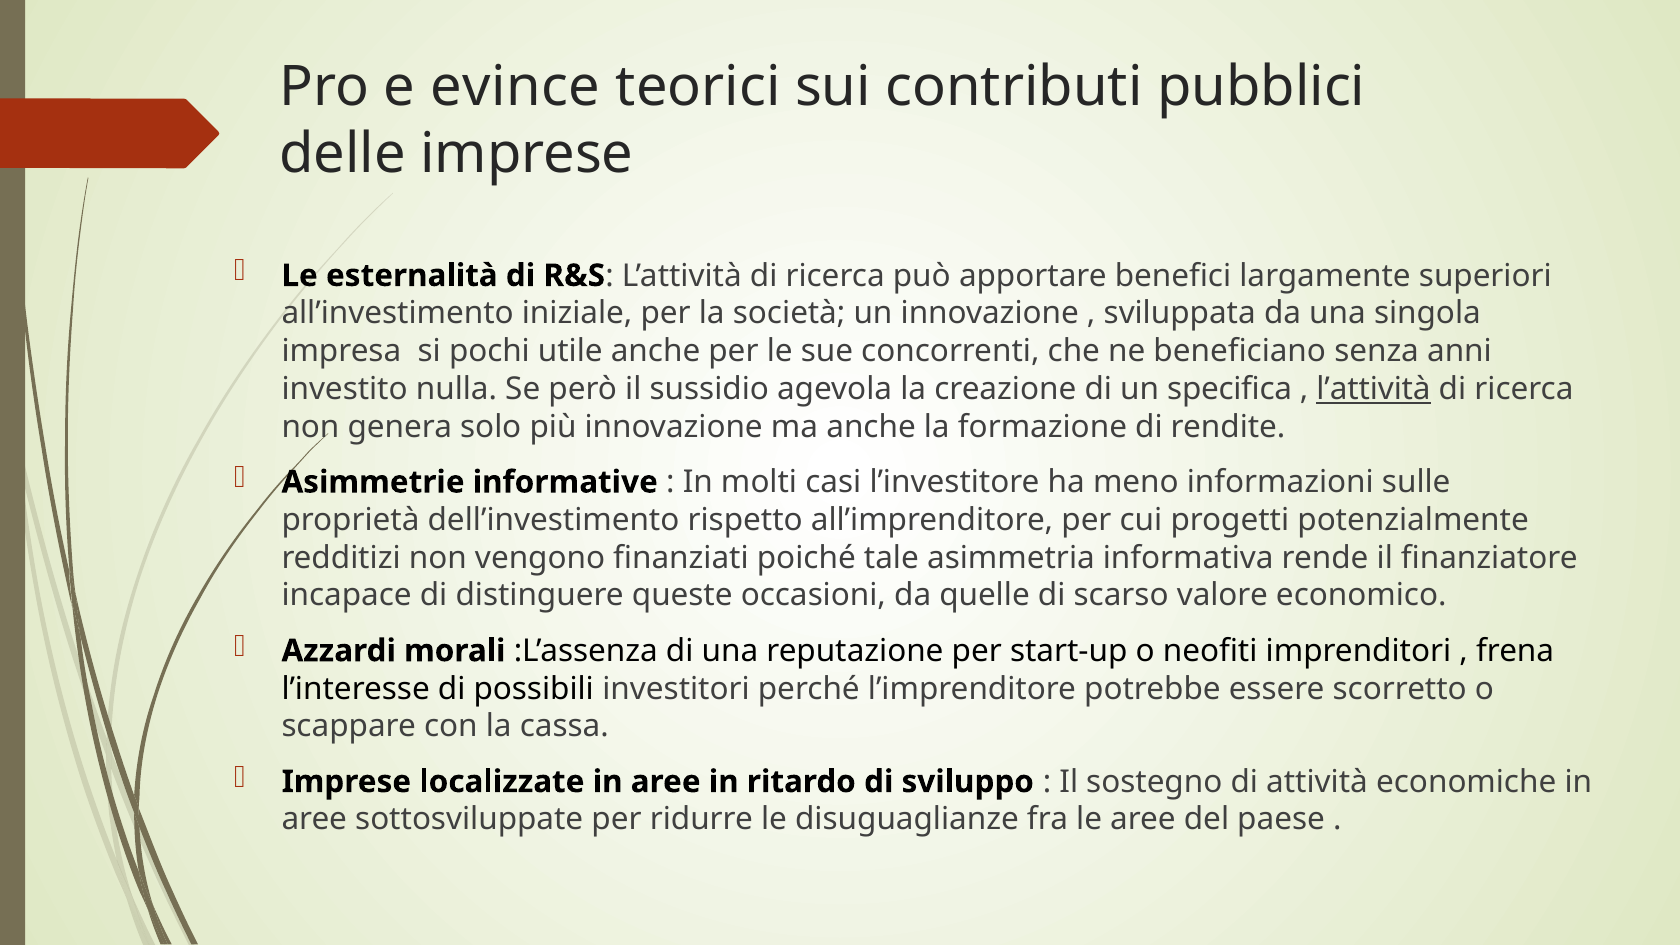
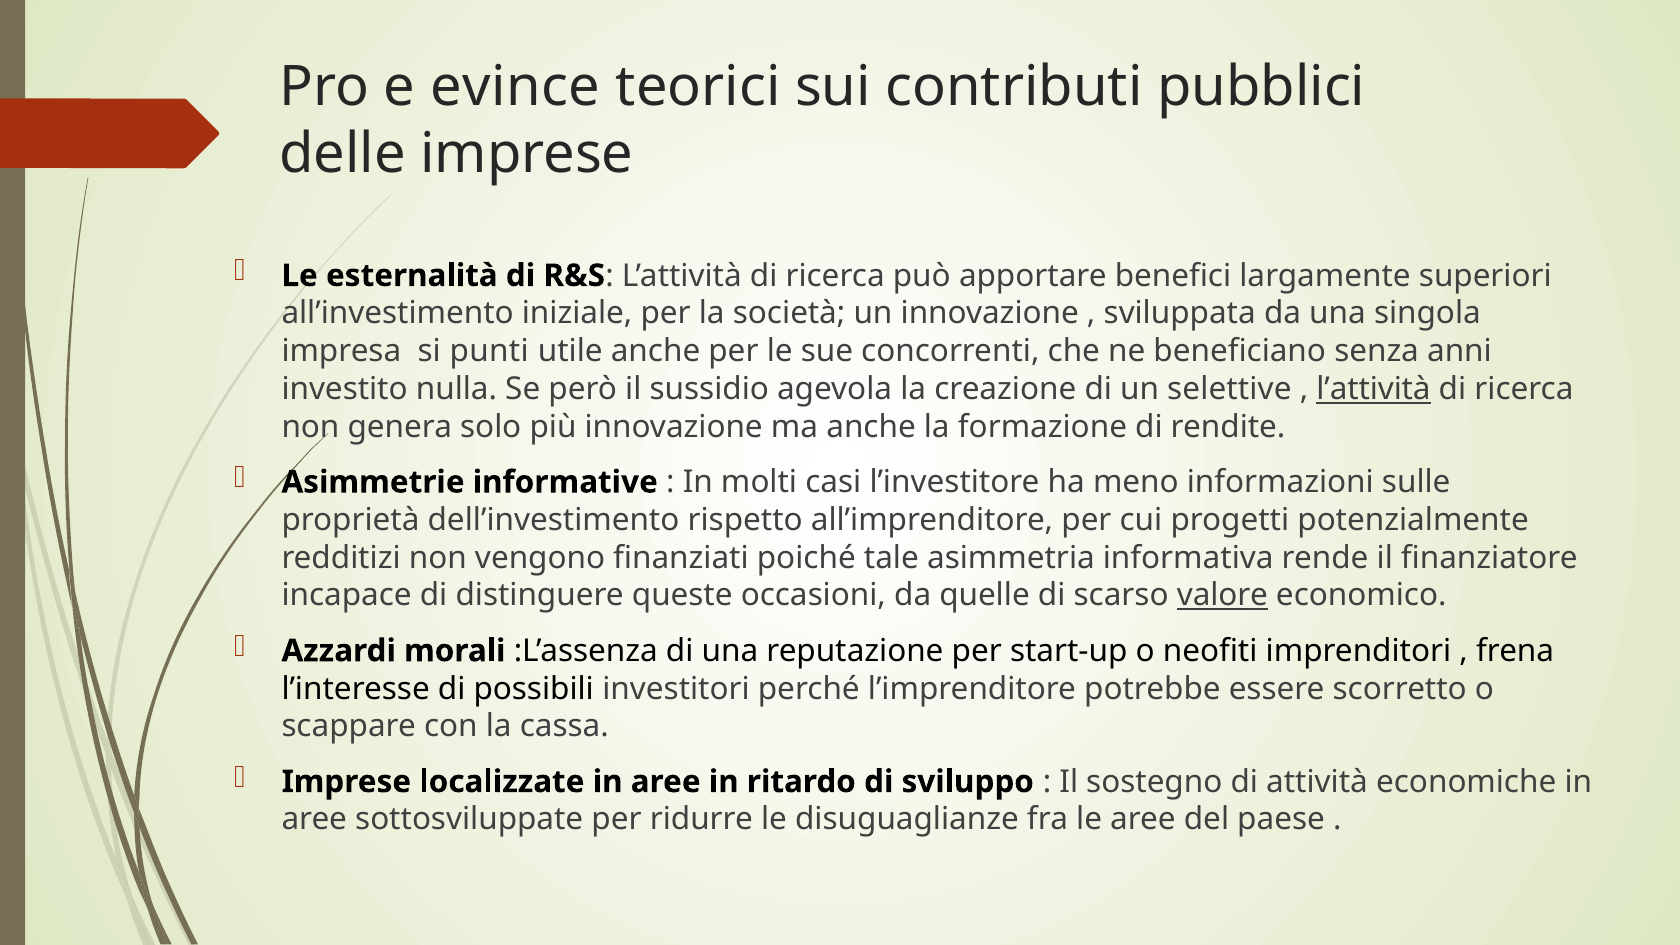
pochi: pochi -> punti
specifica: specifica -> selettive
valore underline: none -> present
